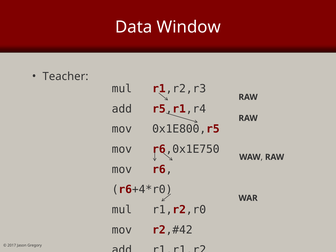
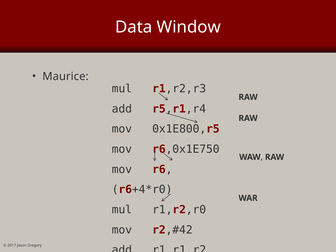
Teacher: Teacher -> Maurice
